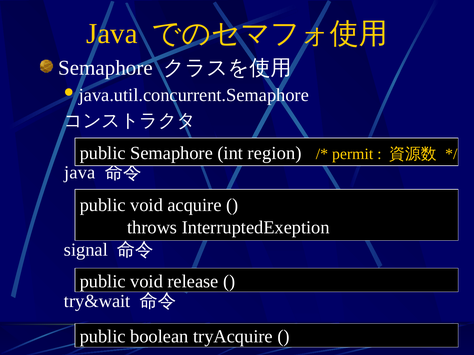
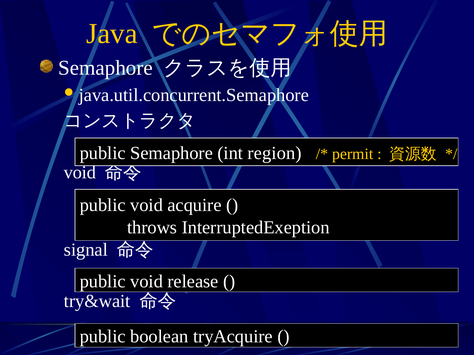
java at (80, 173): java -> void
